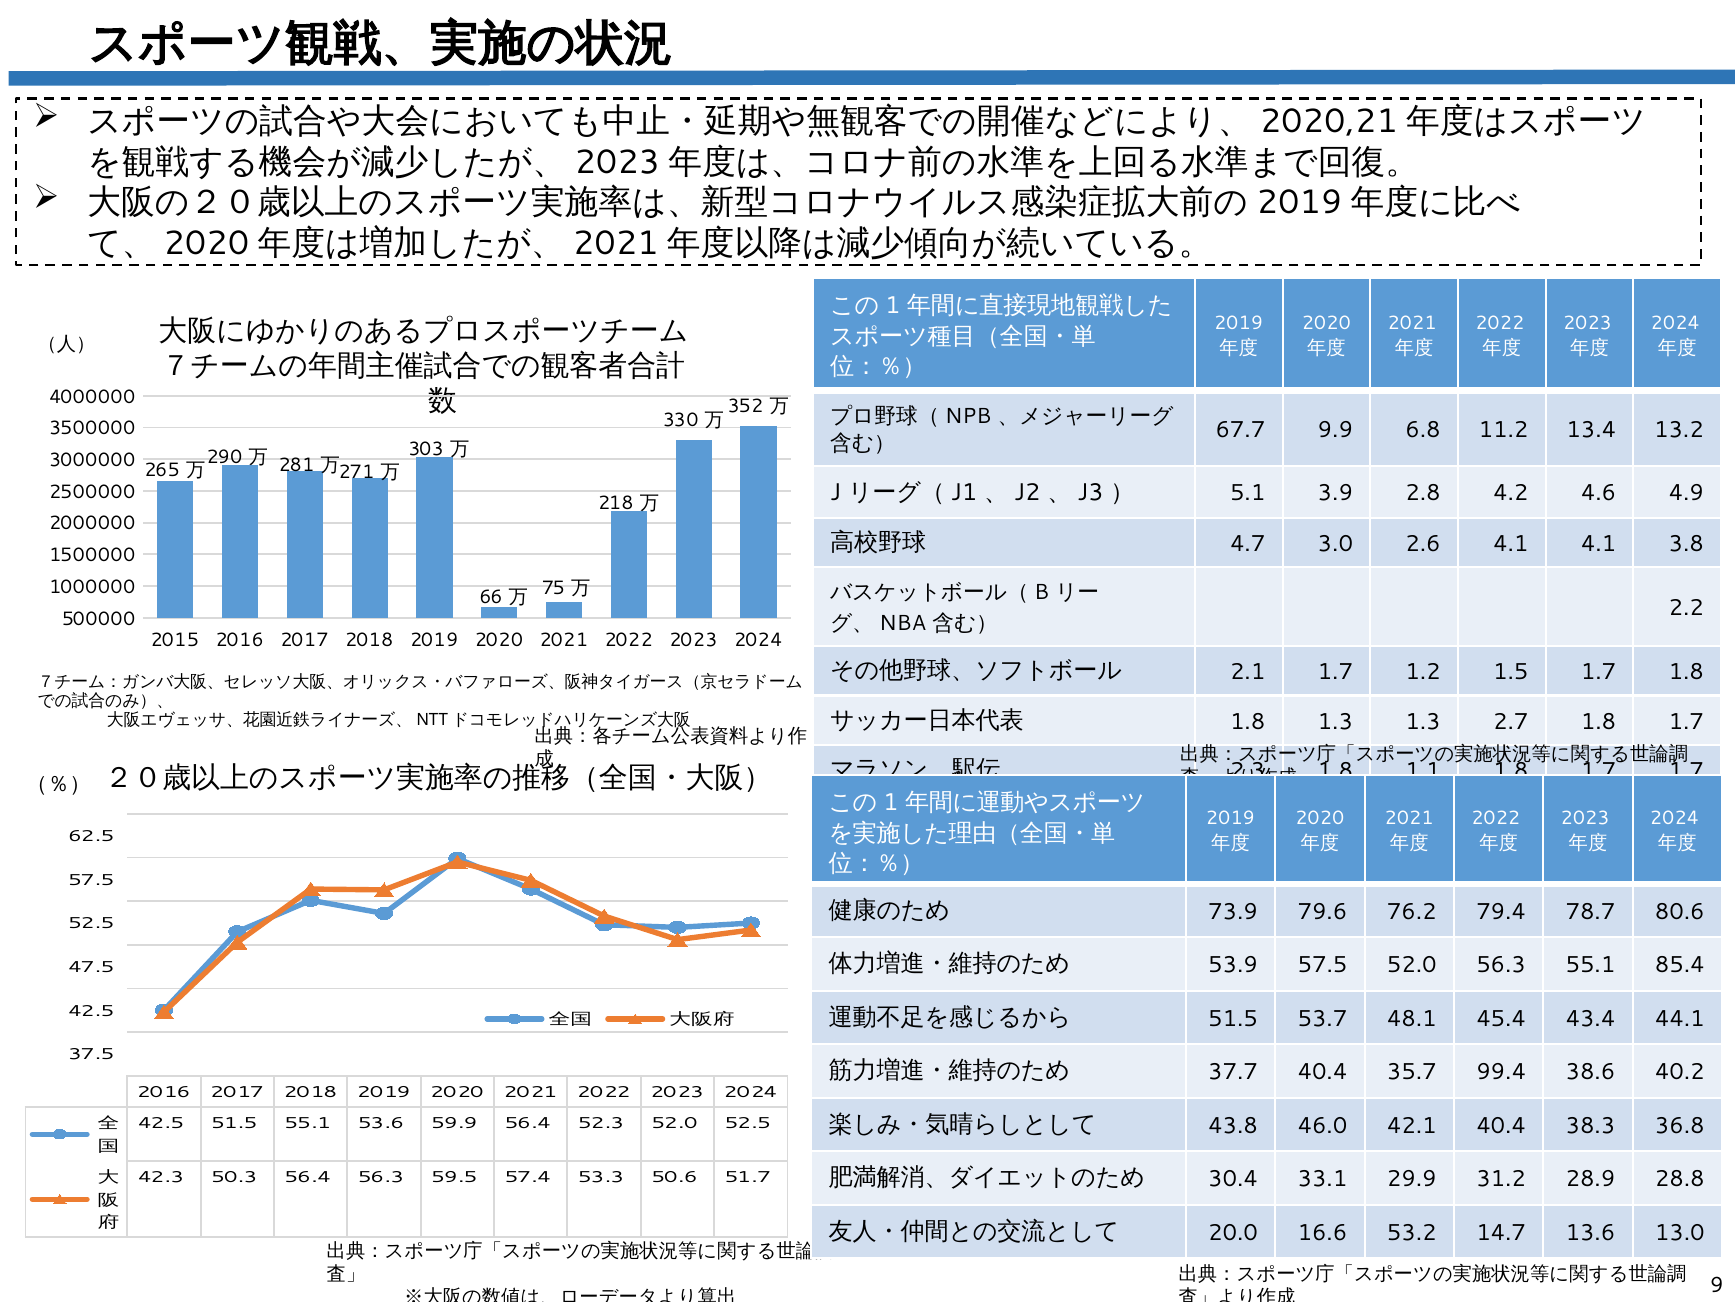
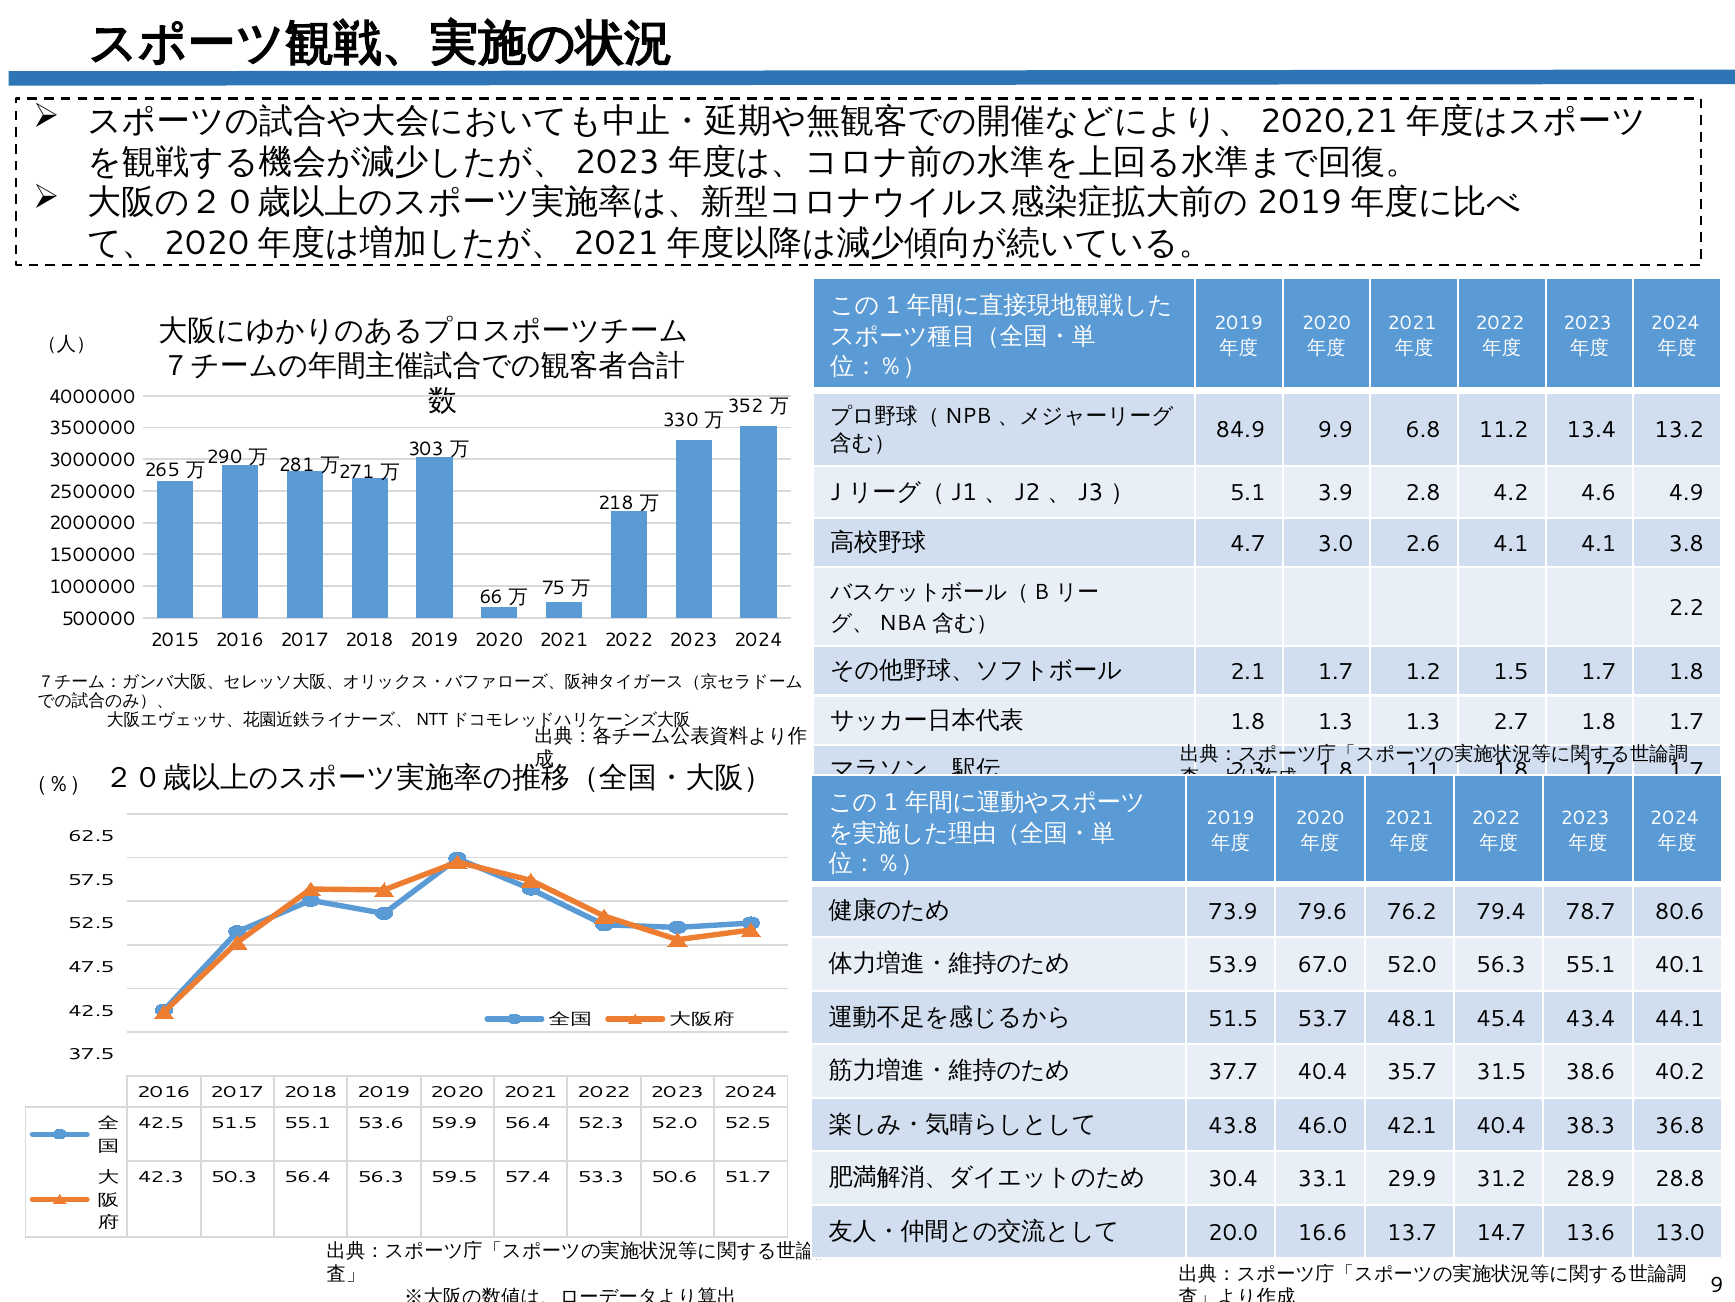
67.7: 67.7 -> 84.9
53.9 57.5: 57.5 -> 67.0
85.4: 85.4 -> 40.1
99.4: 99.4 -> 31.5
53.2: 53.2 -> 13.7
